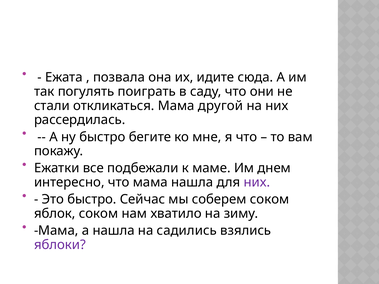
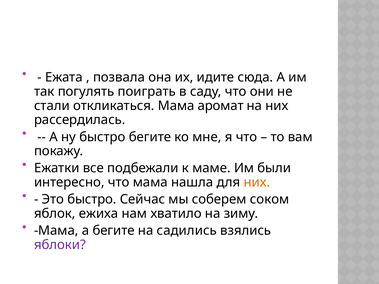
другой: другой -> аромат
днем: днем -> были
них at (257, 183) colour: purple -> orange
яблок соком: соком -> ежиха
а нашла: нашла -> бегите
